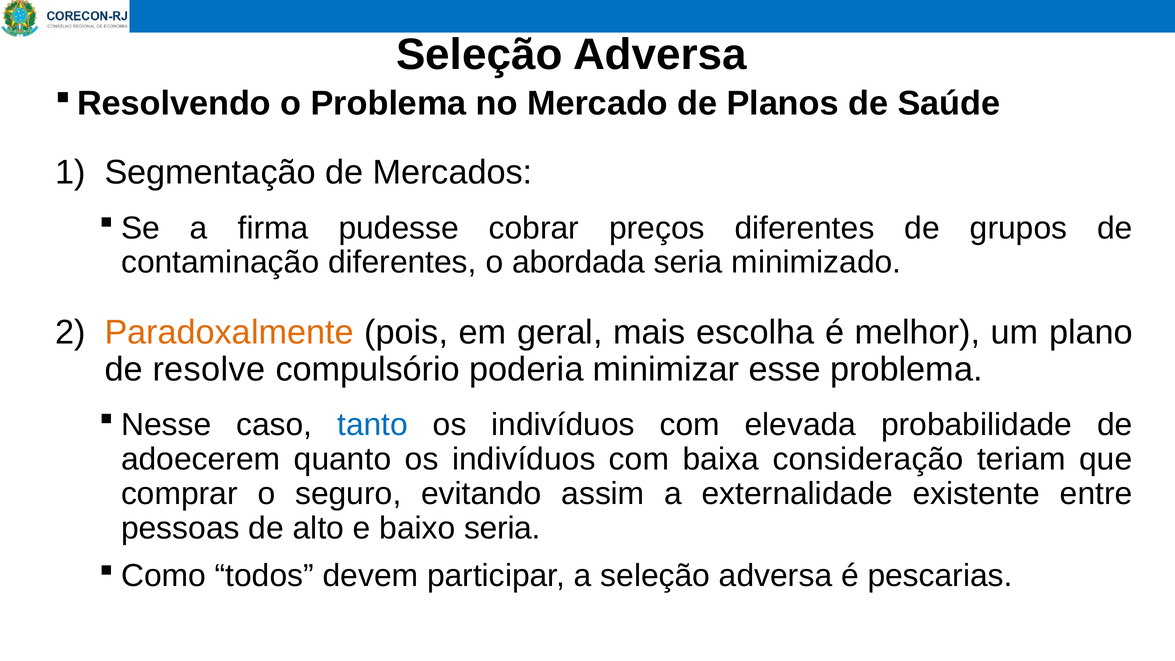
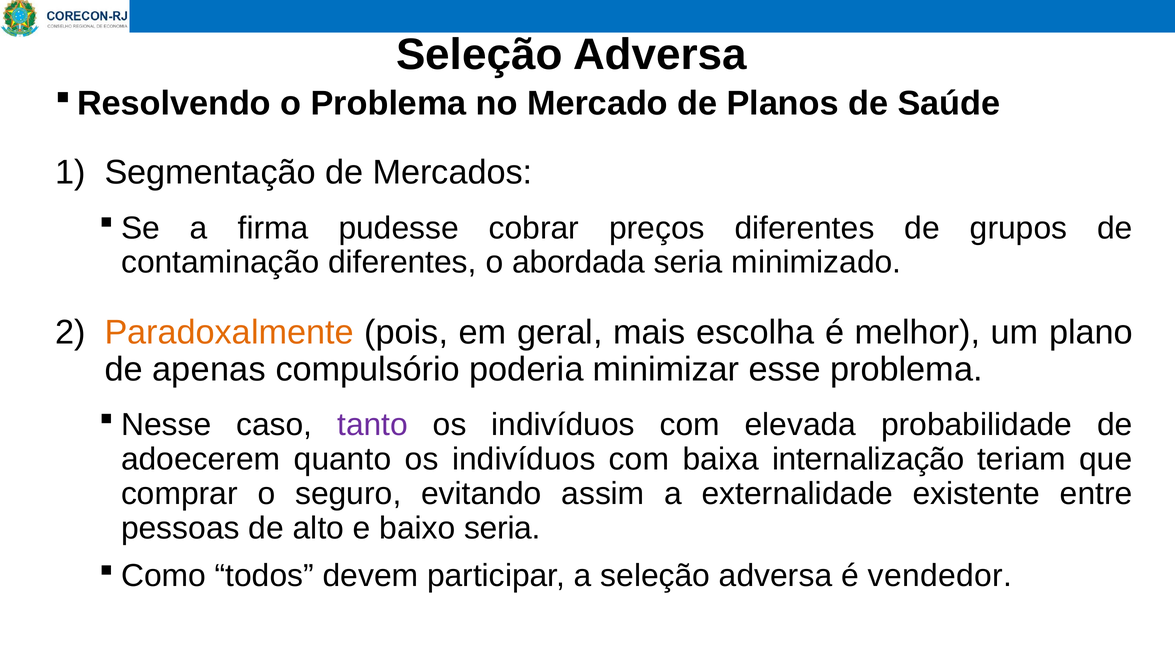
resolve: resolve -> apenas
tanto colour: blue -> purple
consideração: consideração -> internalização
pescarias: pescarias -> vendedor
